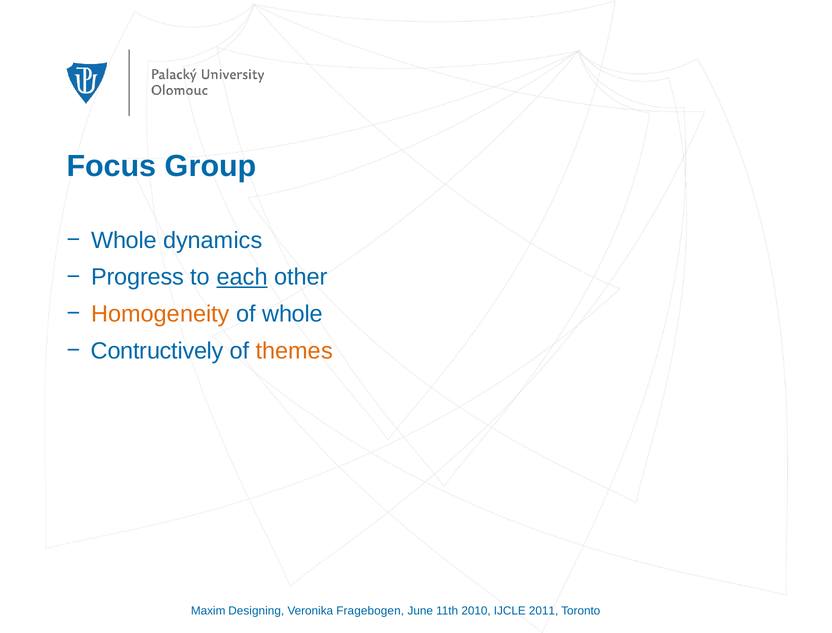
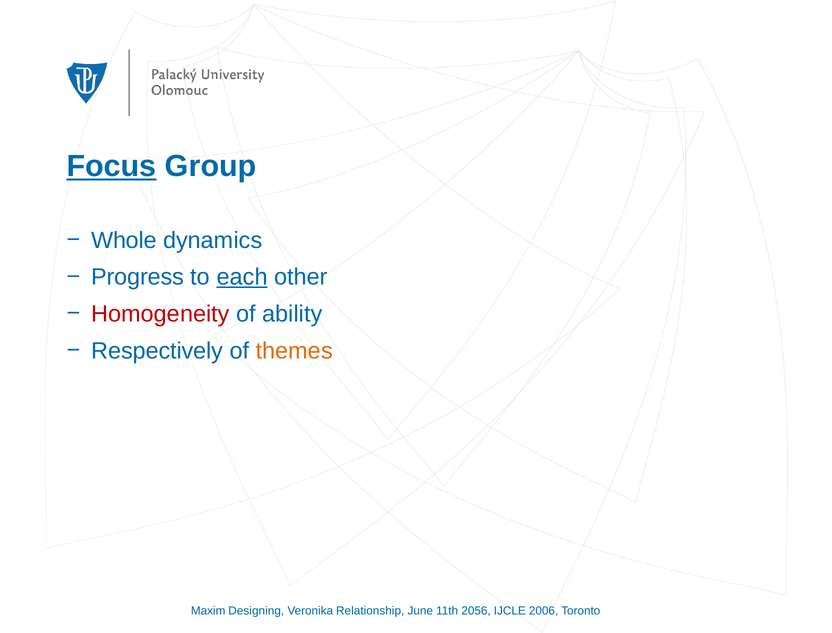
Focus underline: none -> present
Homogeneity colour: orange -> red
of whole: whole -> ability
Contructively: Contructively -> Respectively
Fragebogen: Fragebogen -> Relationship
2010: 2010 -> 2056
2011: 2011 -> 2006
